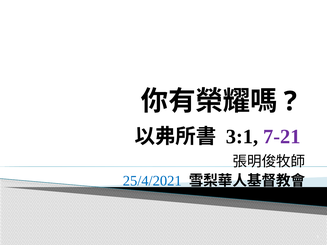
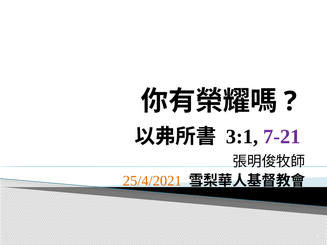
25/4/2021 colour: blue -> orange
